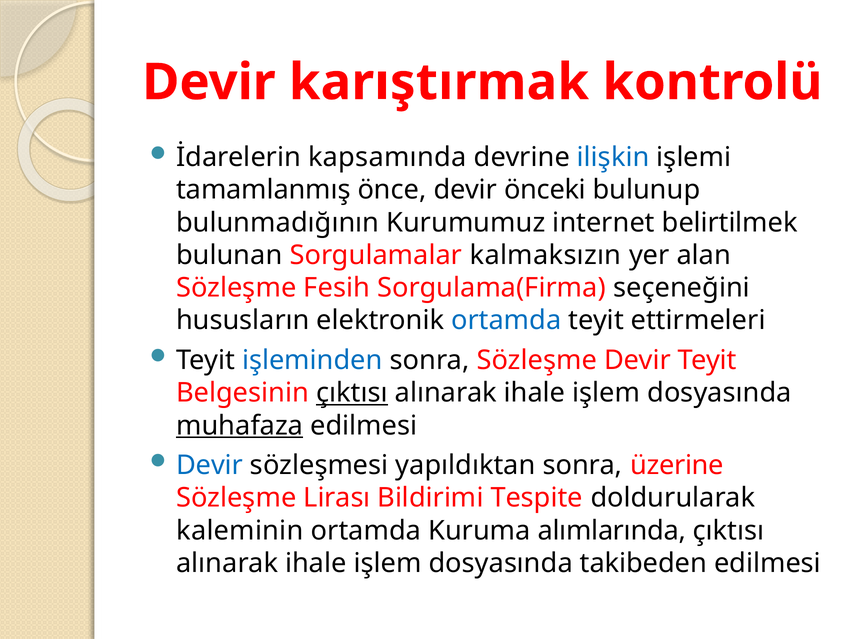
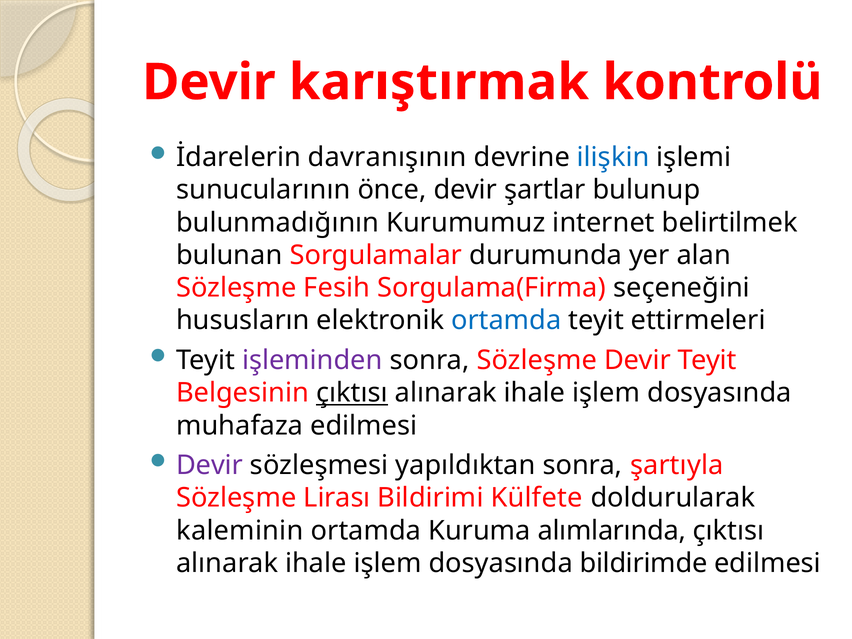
kapsamında: kapsamında -> davranışının
tamamlanmış: tamamlanmış -> sunucularının
önceki: önceki -> şartlar
kalmaksızın: kalmaksızın -> durumunda
işleminden colour: blue -> purple
muhafaza underline: present -> none
Devir at (210, 465) colour: blue -> purple
üzerine: üzerine -> şartıyla
Tespite: Tespite -> Külfete
takibeden: takibeden -> bildirimde
